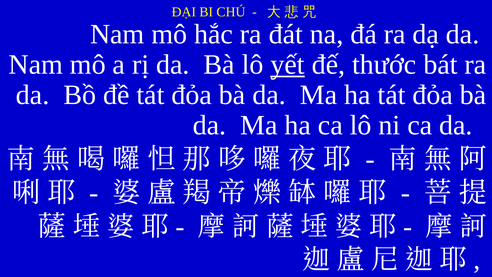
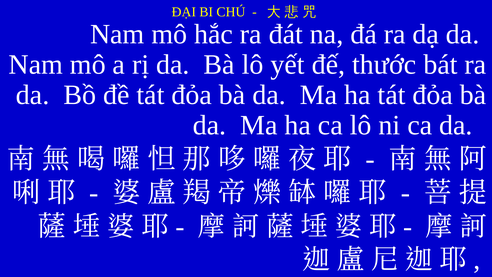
yết underline: present -> none
